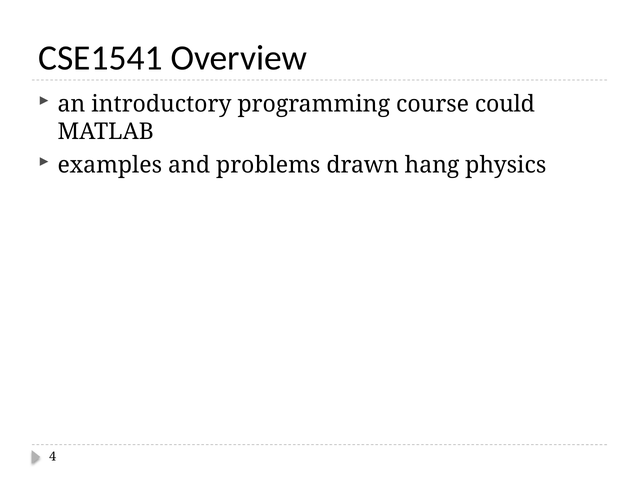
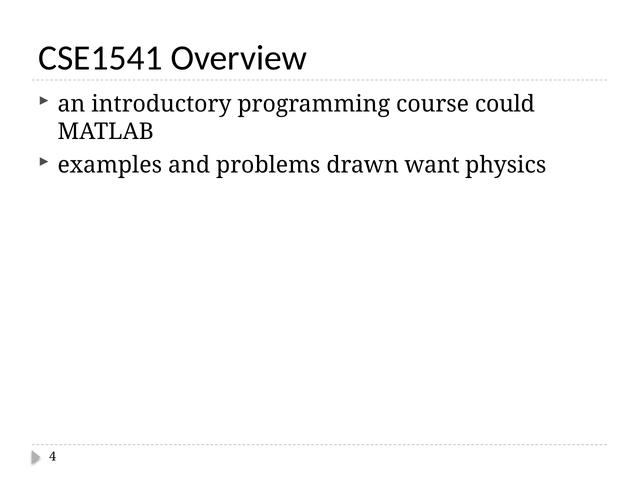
hang: hang -> want
